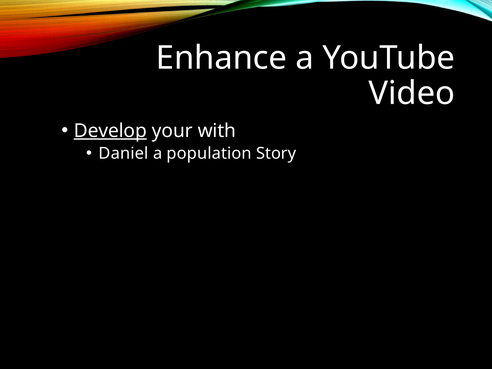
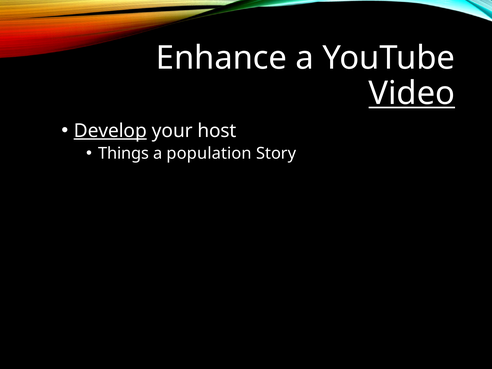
Video underline: none -> present
with: with -> host
Daniel: Daniel -> Things
